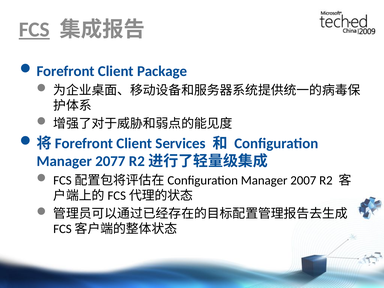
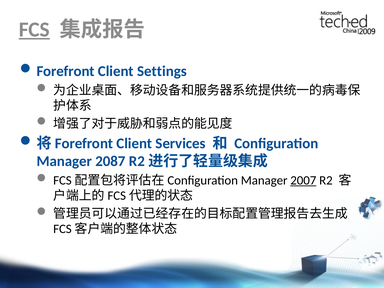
Package: Package -> Settings
2077: 2077 -> 2087
2007 underline: none -> present
